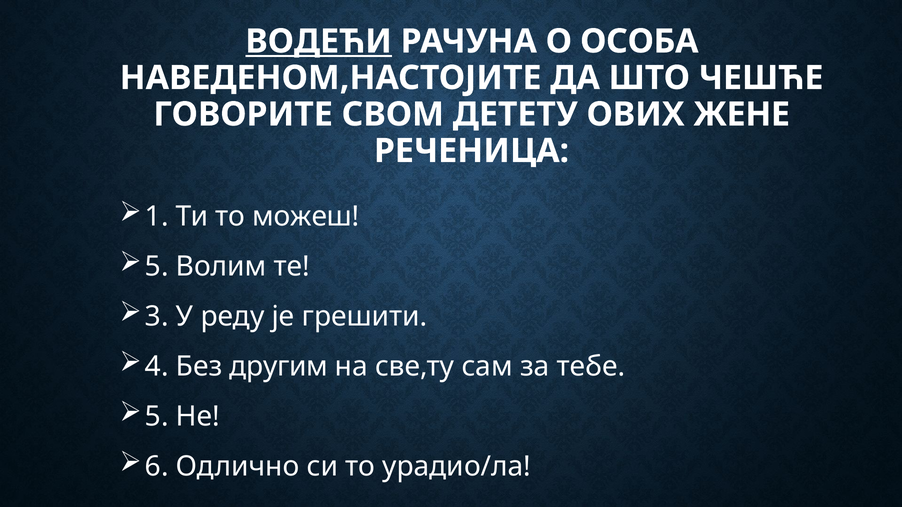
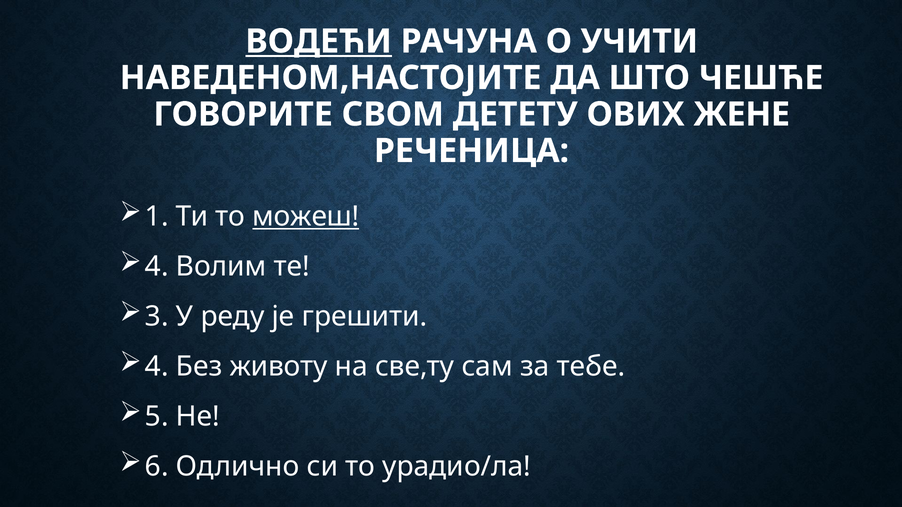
ОСОБА: ОСОБА -> УЧИТИ
можеш underline: none -> present
5 at (157, 267): 5 -> 4
другим: другим -> животу
